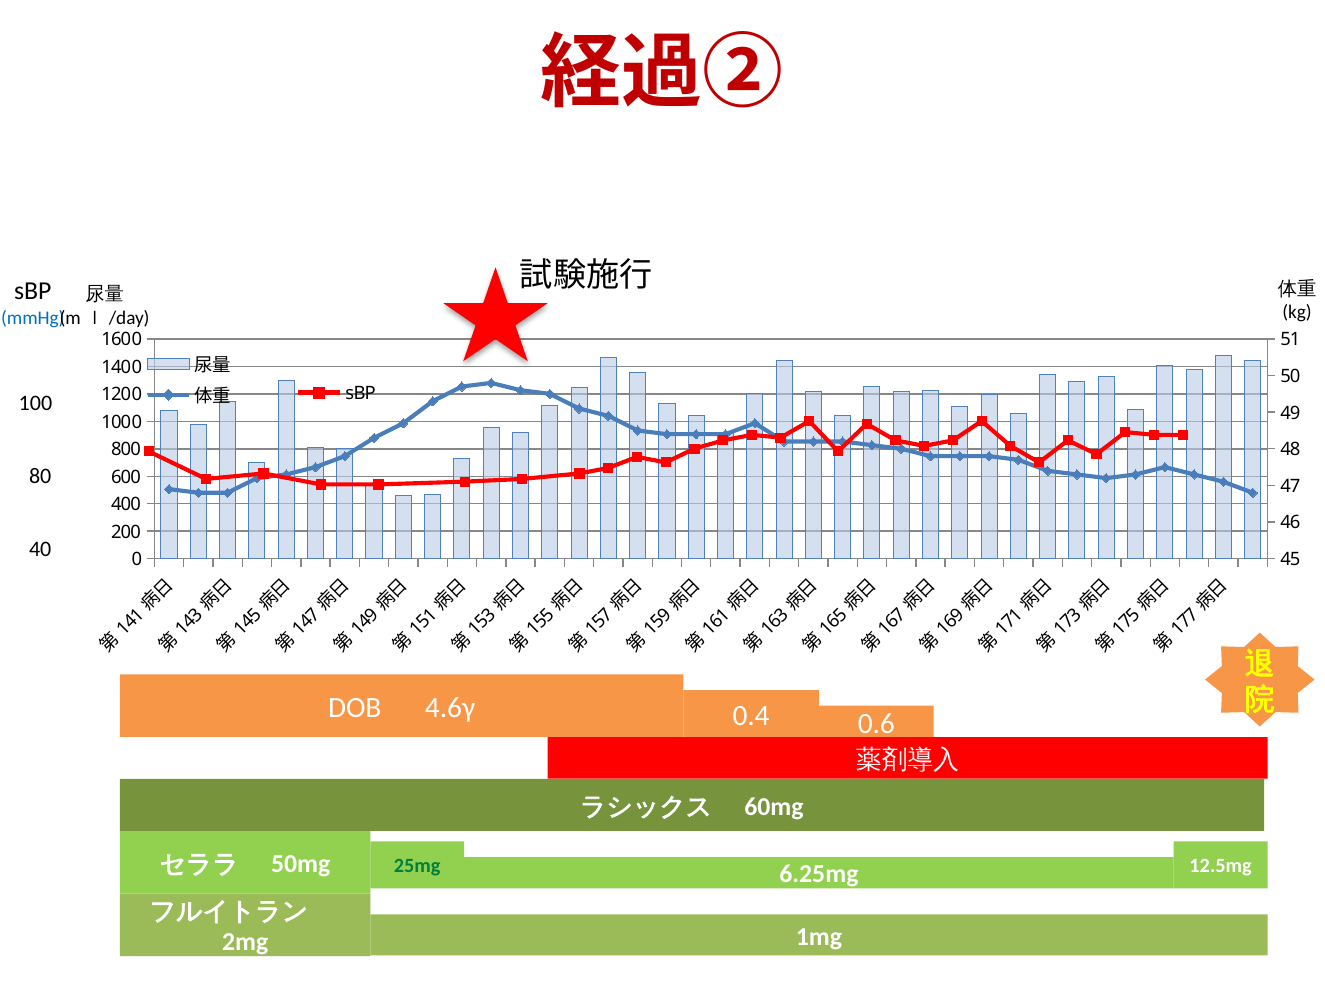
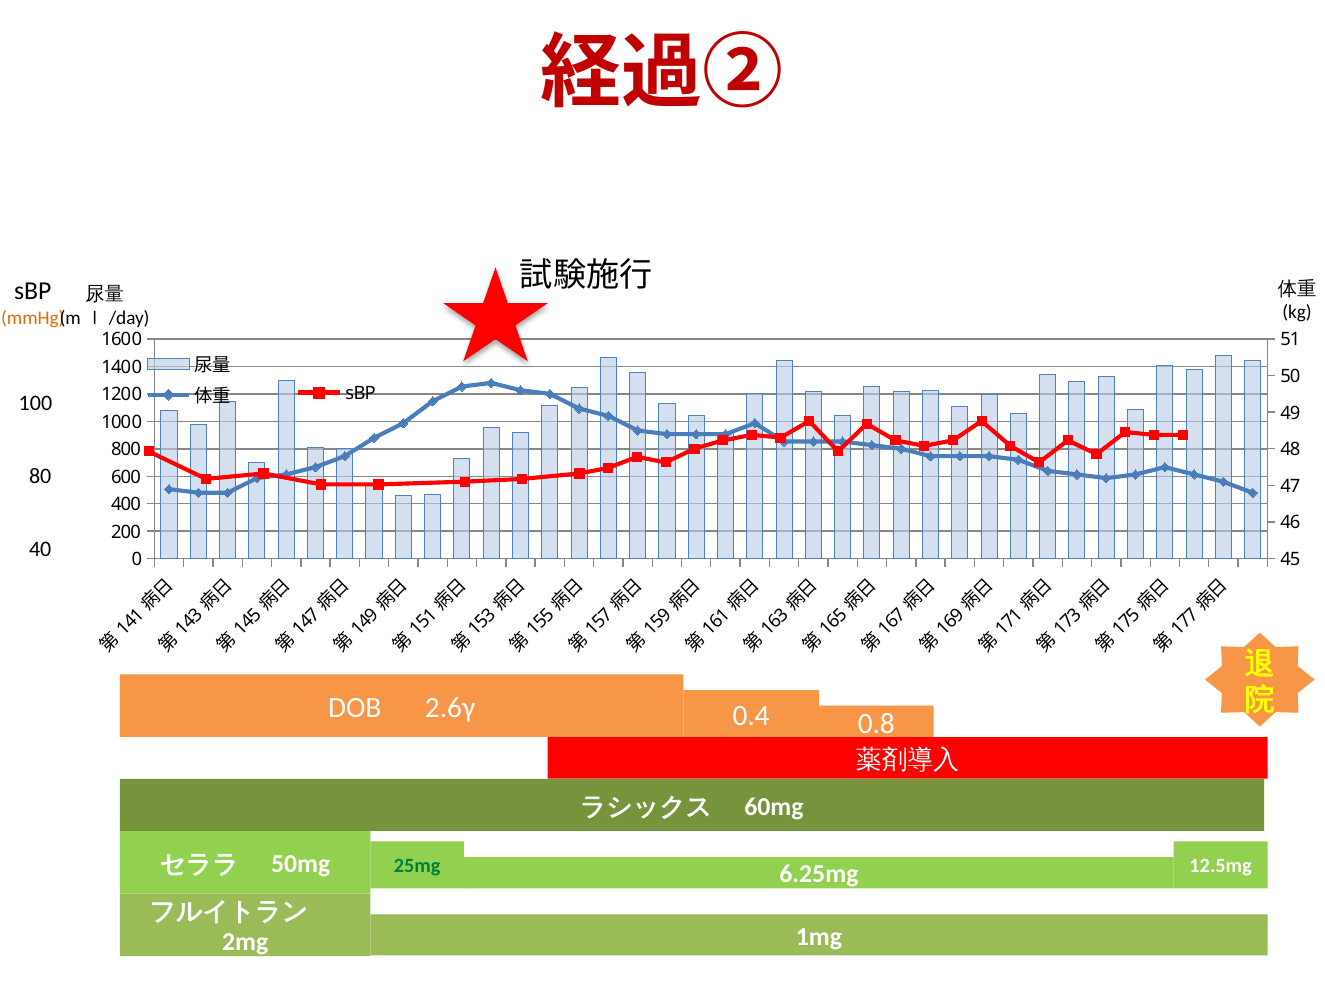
mmHg colour: blue -> orange
4.6γ: 4.6γ -> 2.6γ
0.6: 0.6 -> 0.8
